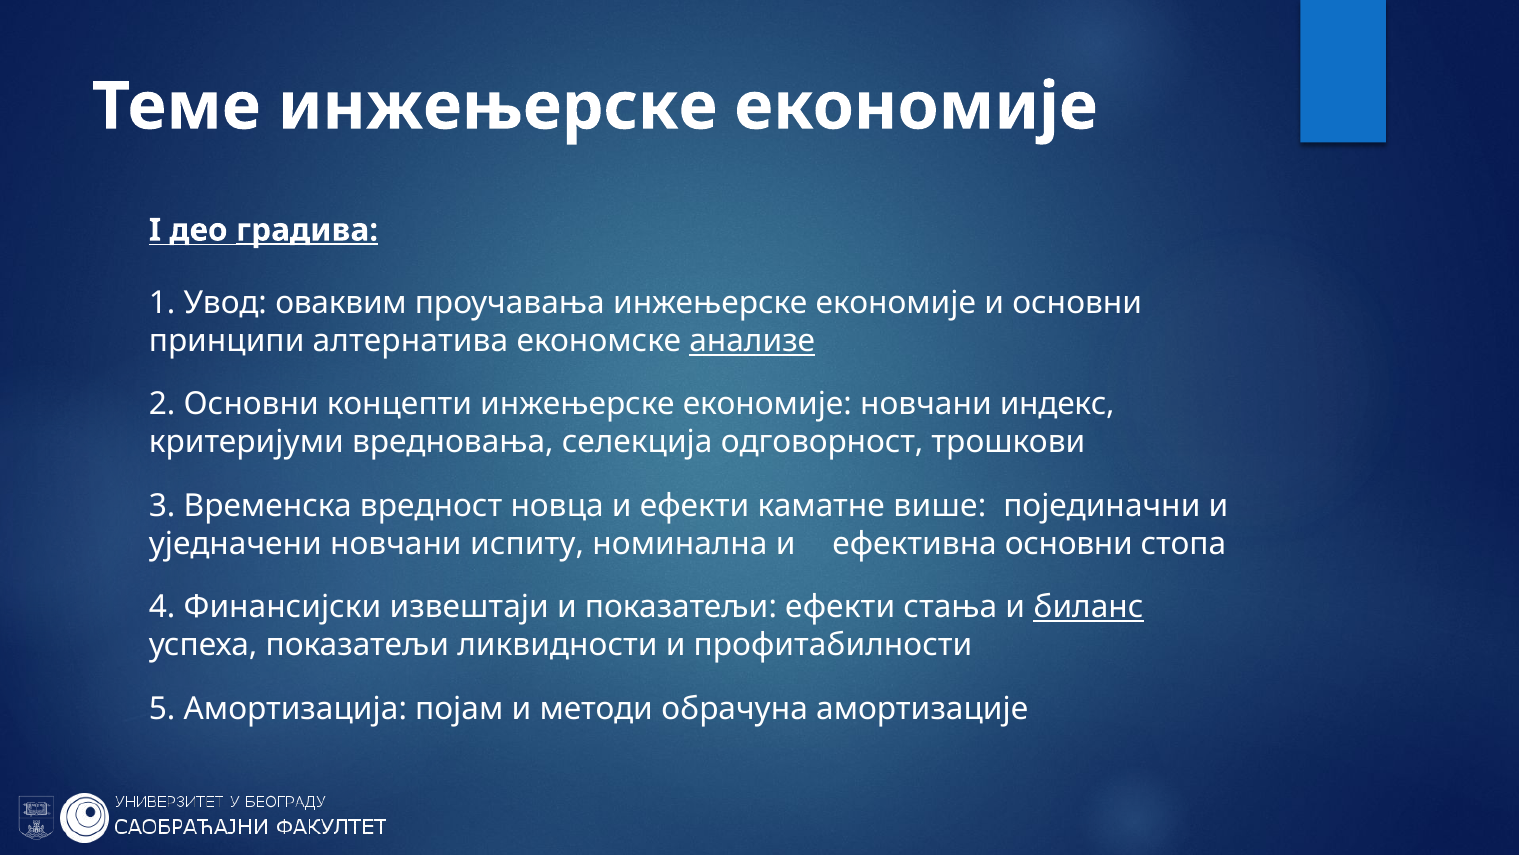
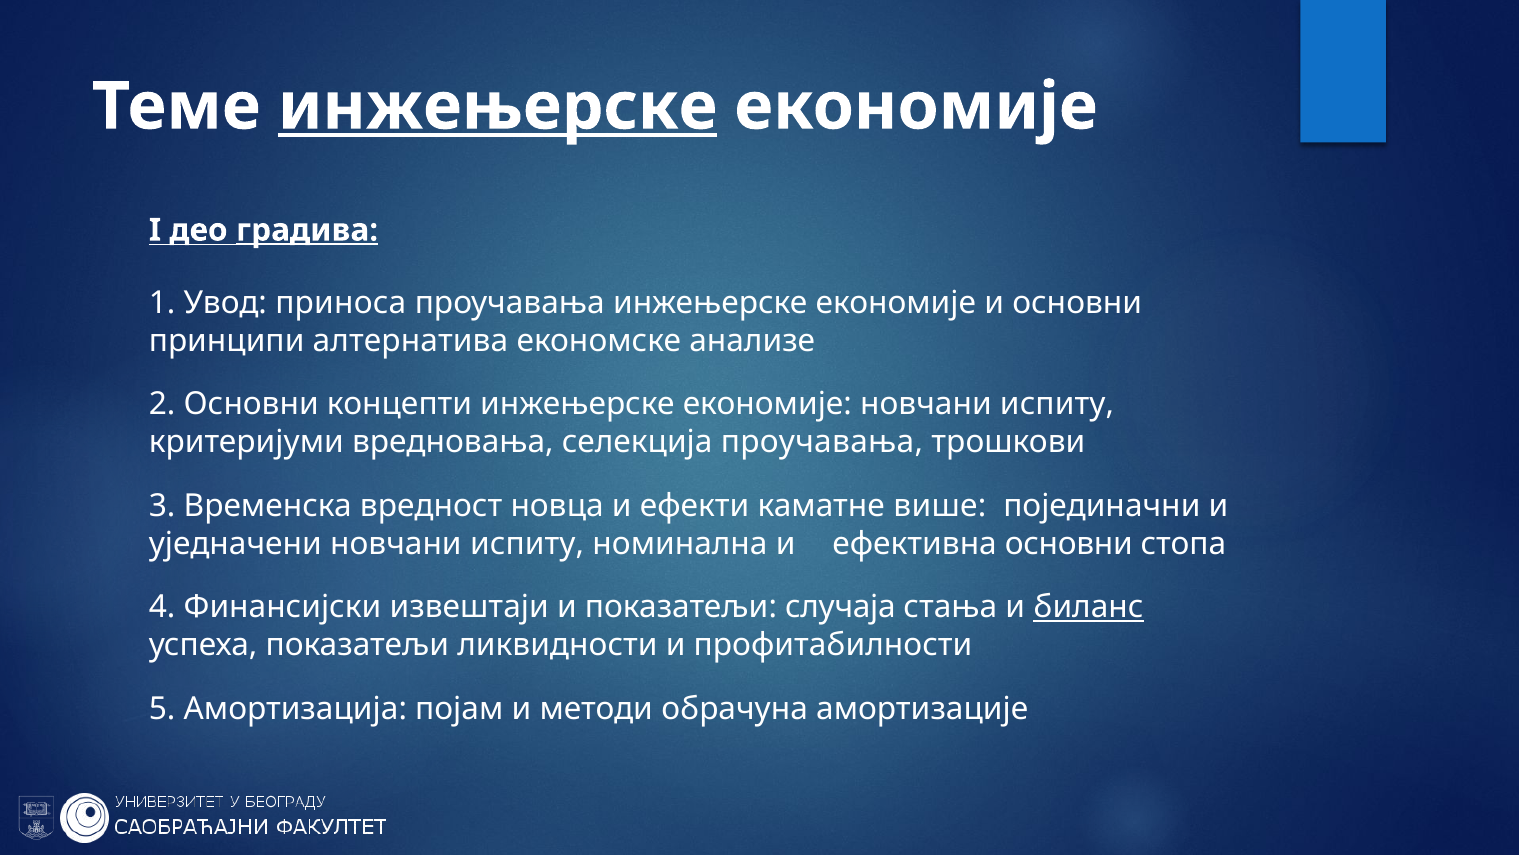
инжењерске at (498, 107) underline: none -> present
оваквим: оваквим -> приноса
анализе underline: present -> none
економије новчани индекс: индекс -> испиту
селекција одговорност: одговорност -> проучавања
показатељи ефекти: ефекти -> случаја
